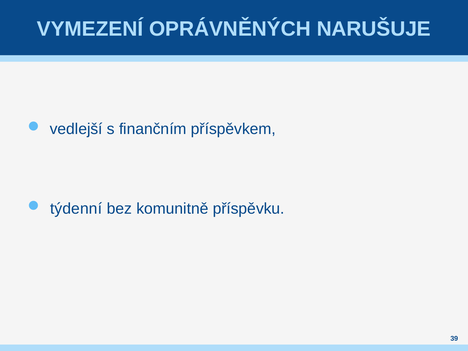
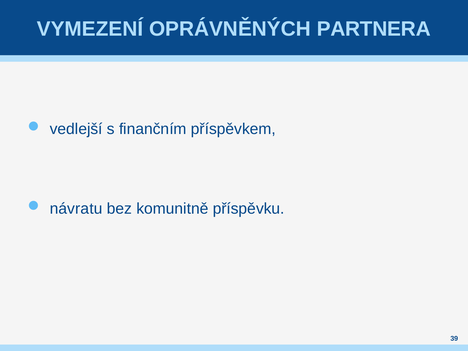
NARUŠUJE: NARUŠUJE -> PARTNERA
týdenní: týdenní -> návratu
